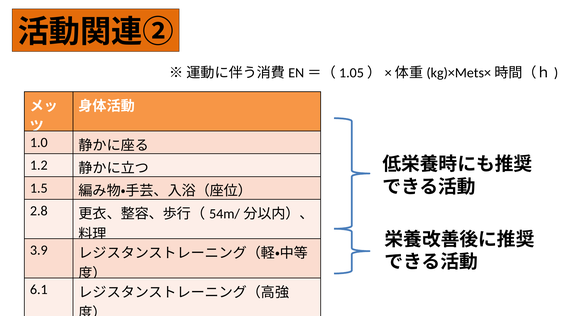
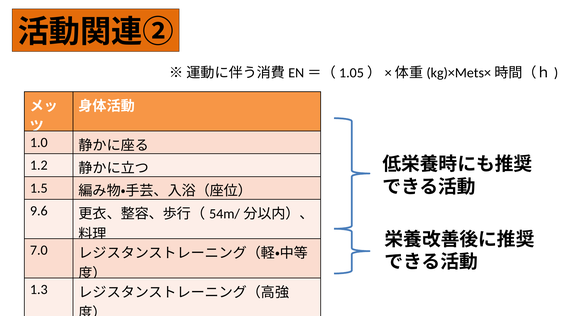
2.8: 2.8 -> 9.6
3.9: 3.9 -> 7.0
6.1: 6.1 -> 1.3
